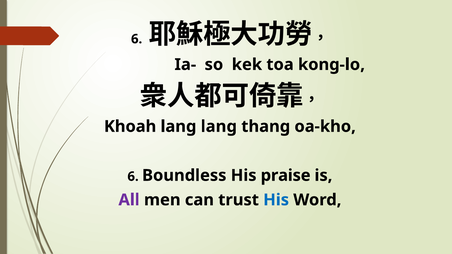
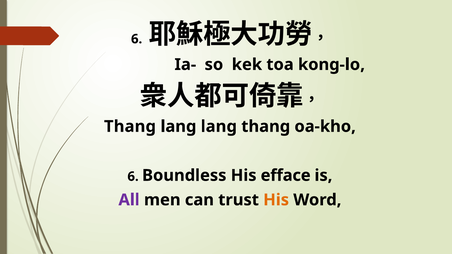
Khoah at (130, 127): Khoah -> Thang
praise: praise -> efface
His at (276, 200) colour: blue -> orange
